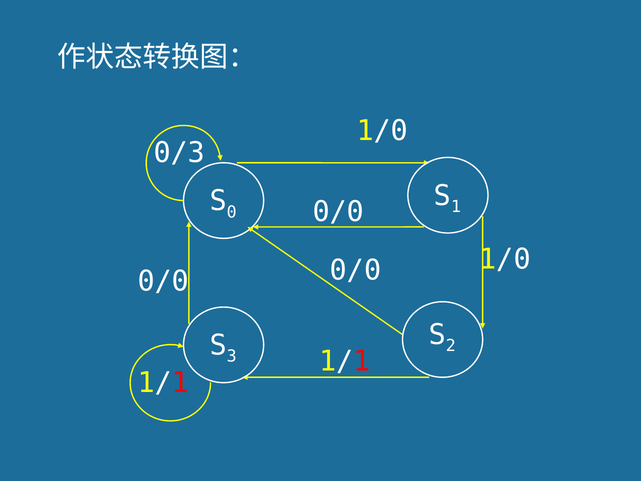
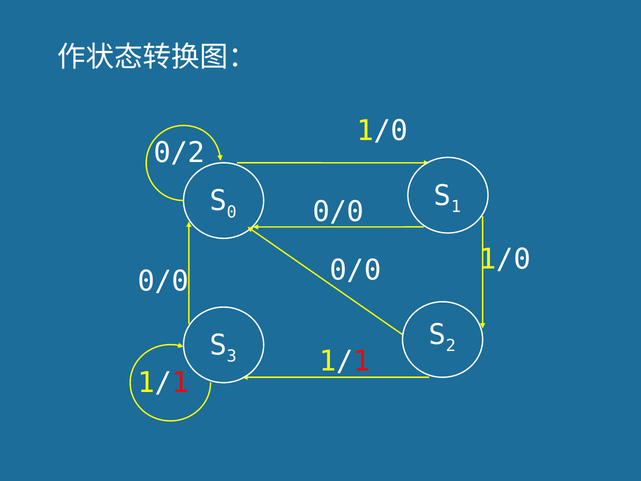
0/3: 0/3 -> 0/2
